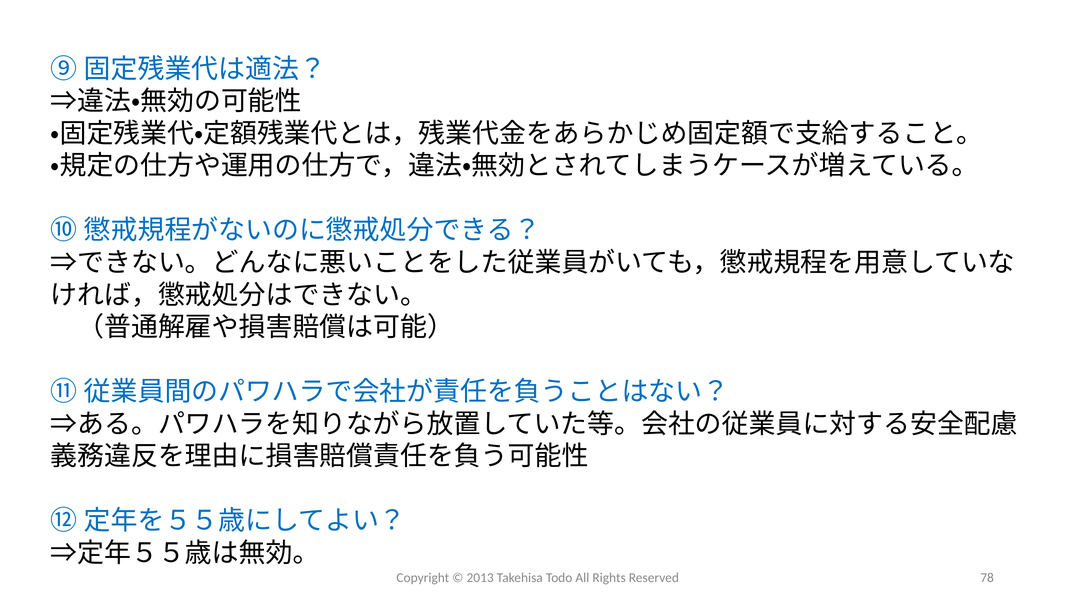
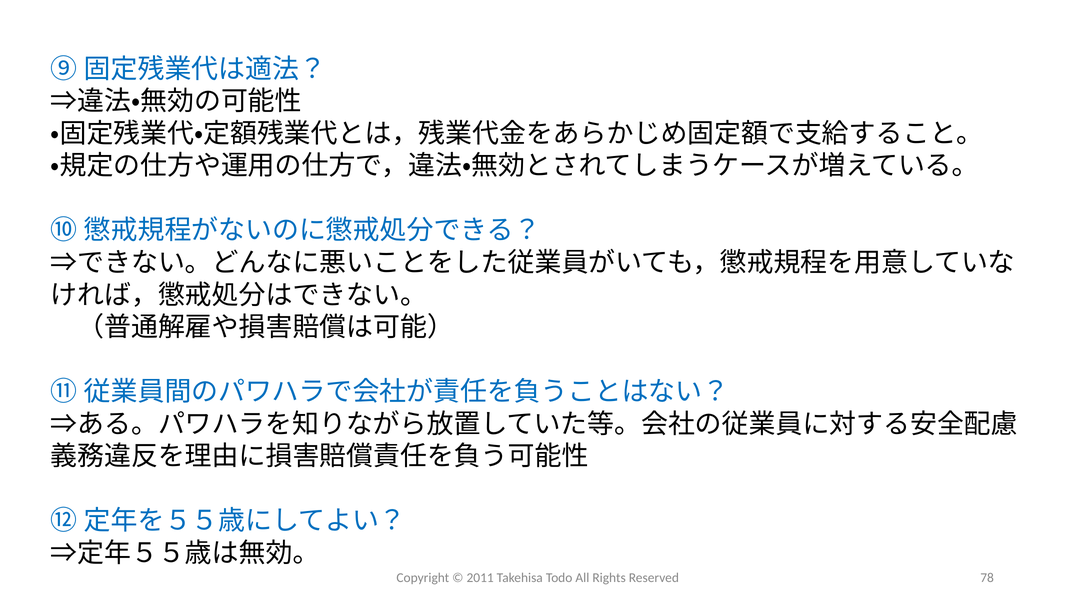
2013: 2013 -> 2011
